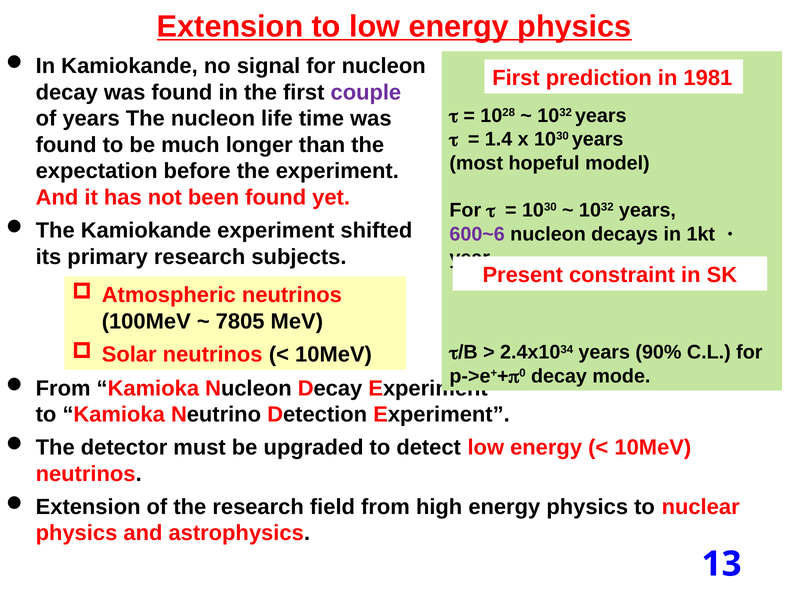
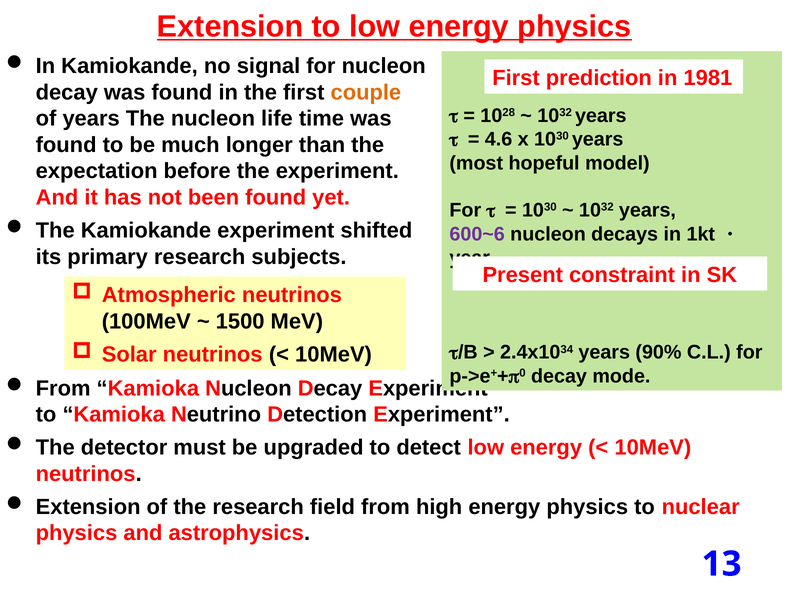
couple colour: purple -> orange
1.4: 1.4 -> 4.6
7805: 7805 -> 1500
